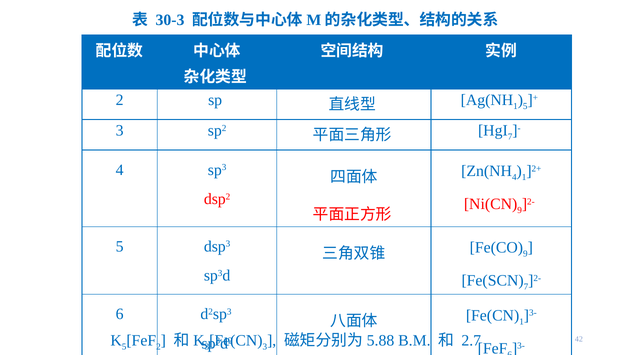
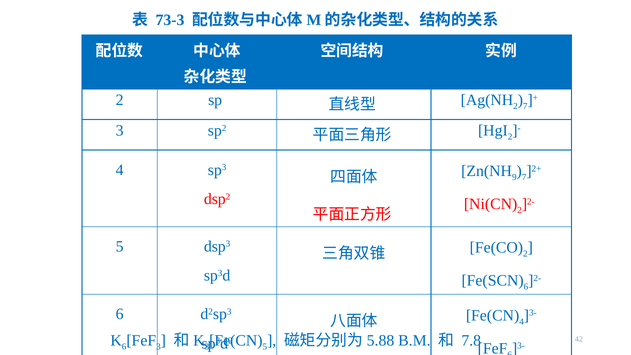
30-3: 30-3 -> 73-3
1 at (515, 106): 1 -> 2
5 at (525, 106): 5 -> 7
7 at (510, 137): 7 -> 2
4 at (514, 177): 4 -> 9
1 at (524, 177): 1 -> 7
9 at (520, 210): 9 -> 2
9 at (525, 254): 9 -> 2
7 at (526, 287): 7 -> 6
1 at (522, 322): 1 -> 4
5 at (124, 346): 5 -> 6
2 at (158, 346): 2 -> 3
3 at (265, 346): 3 -> 5
2.7: 2.7 -> 7.8
